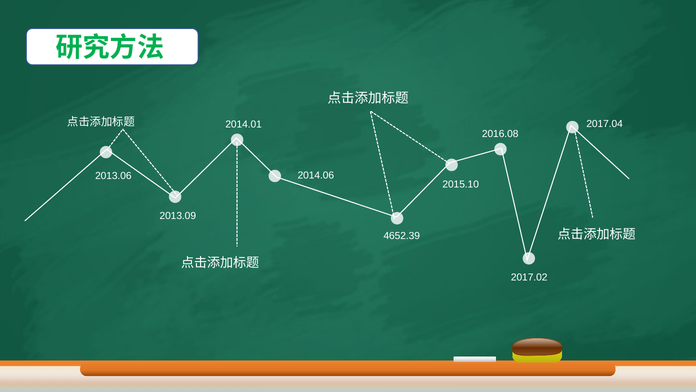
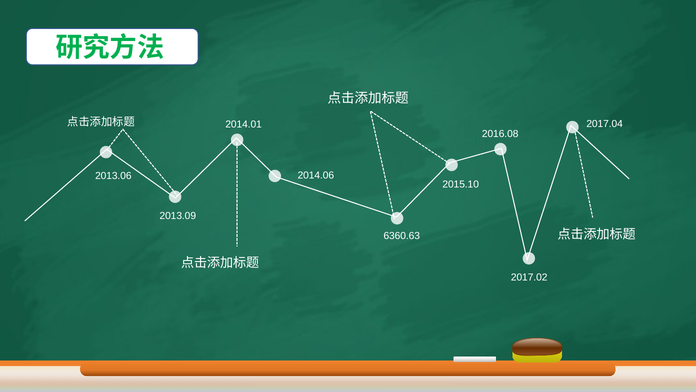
4652.39: 4652.39 -> 6360.63
